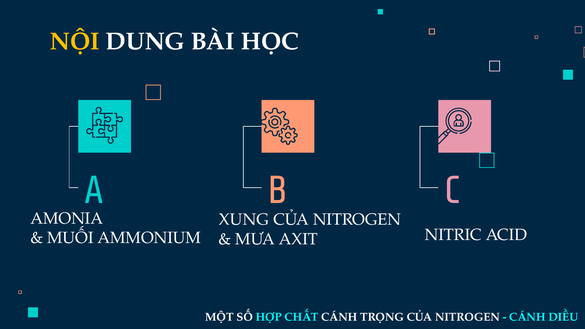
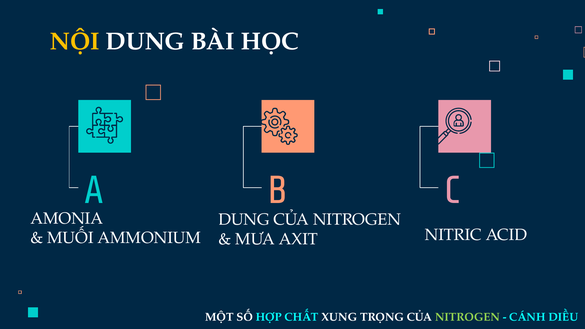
XUNG at (244, 220): XUNG -> DUNG
CHẤT CÁNH: CÁNH -> XUNG
NITROGEN at (467, 317) colour: white -> light green
